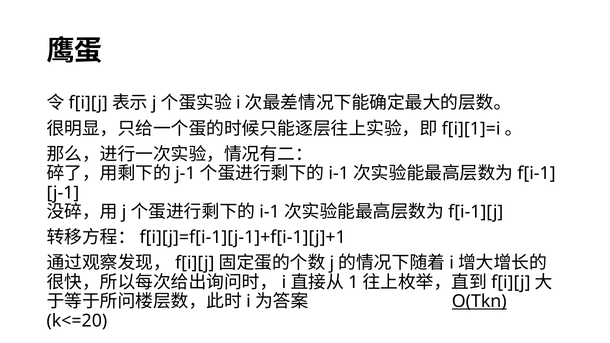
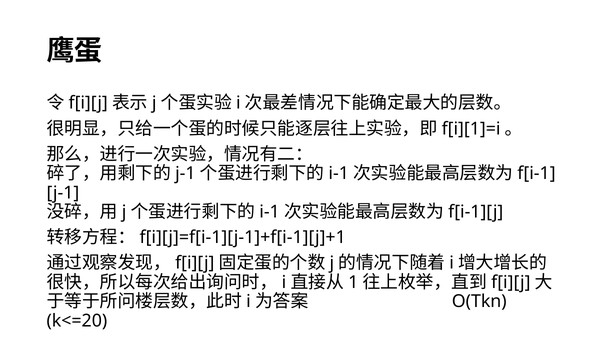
O(Tkn underline: present -> none
